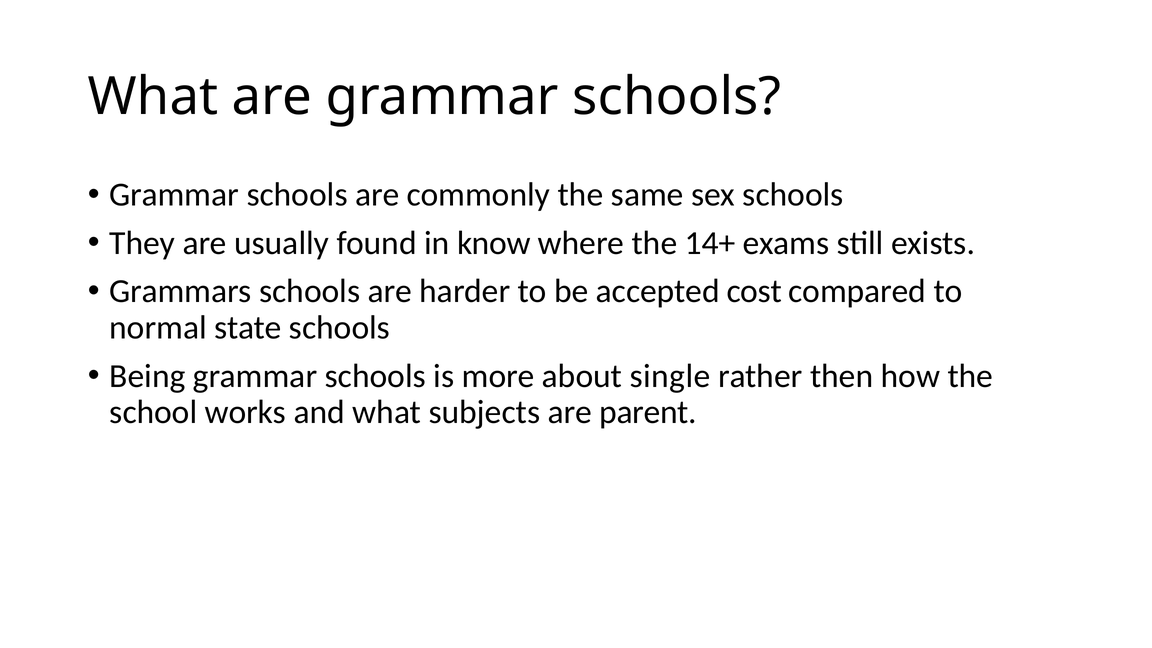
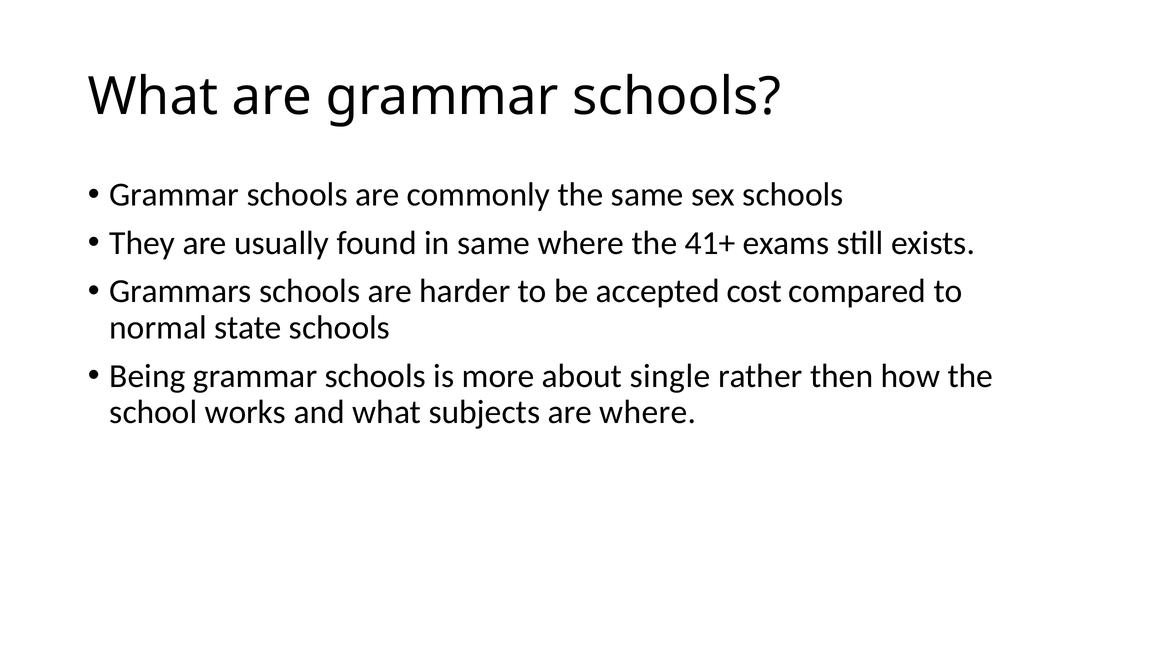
in know: know -> same
14+: 14+ -> 41+
are parent: parent -> where
